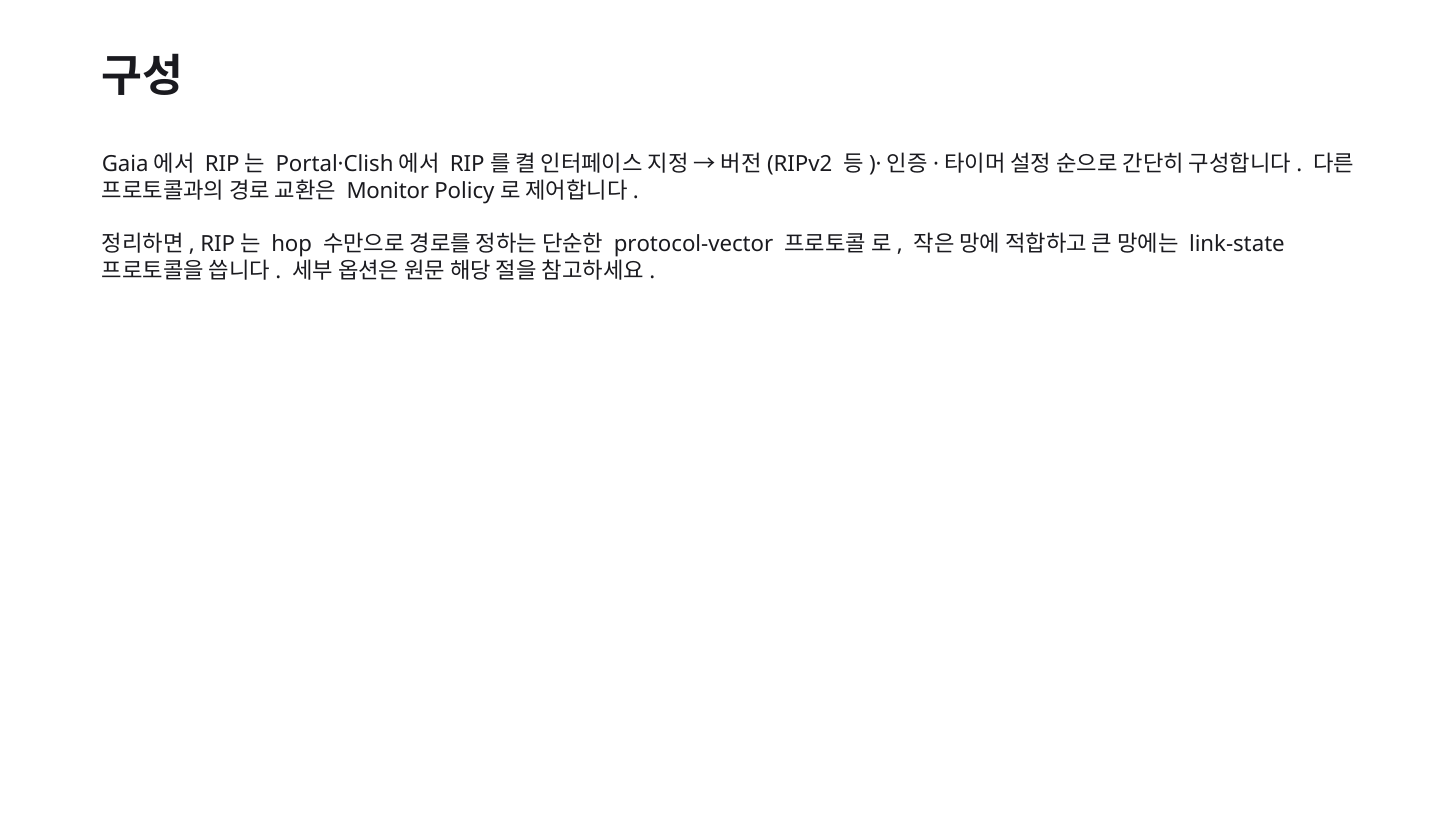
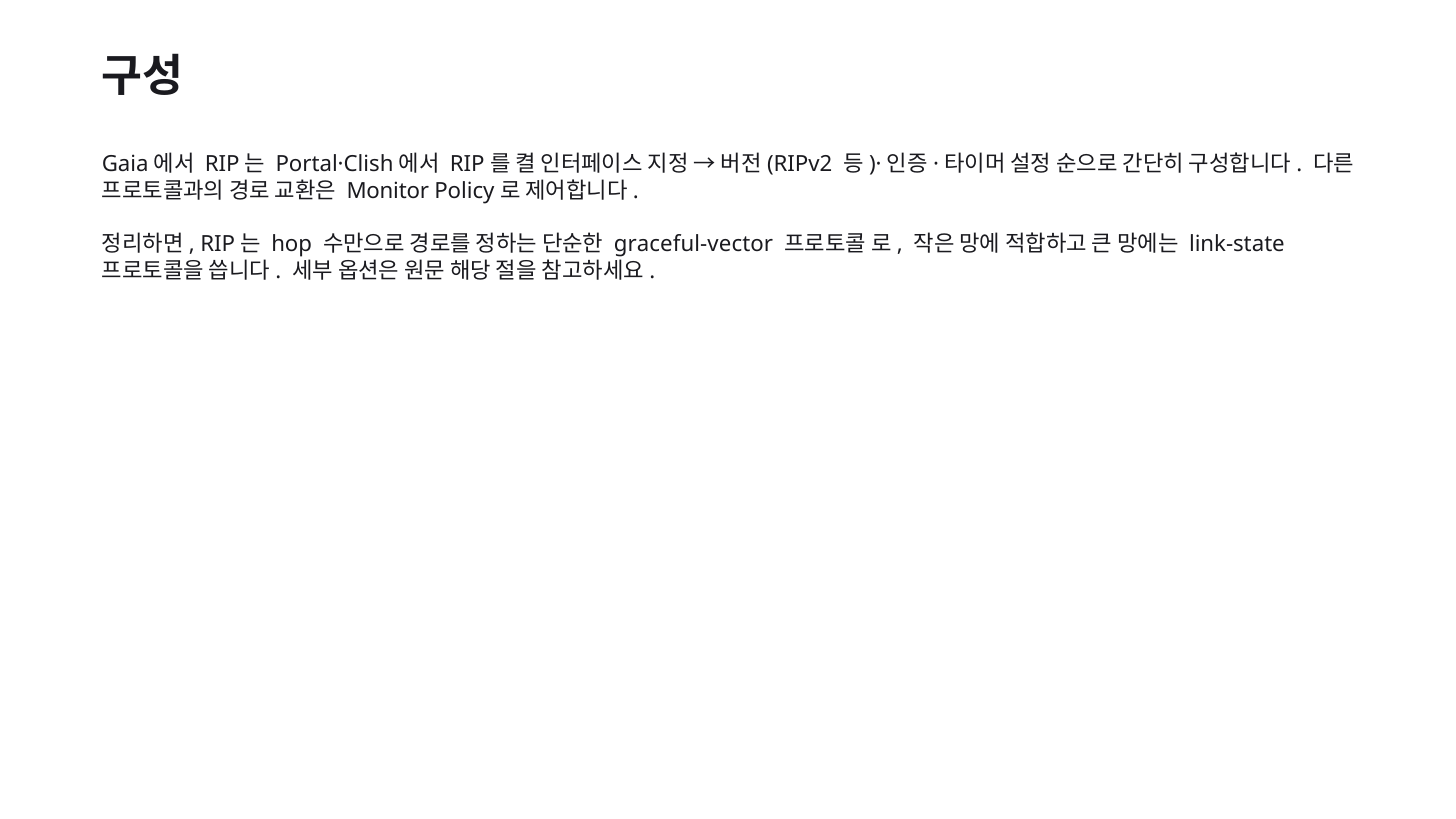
protocol-vector: protocol-vector -> graceful-vector
